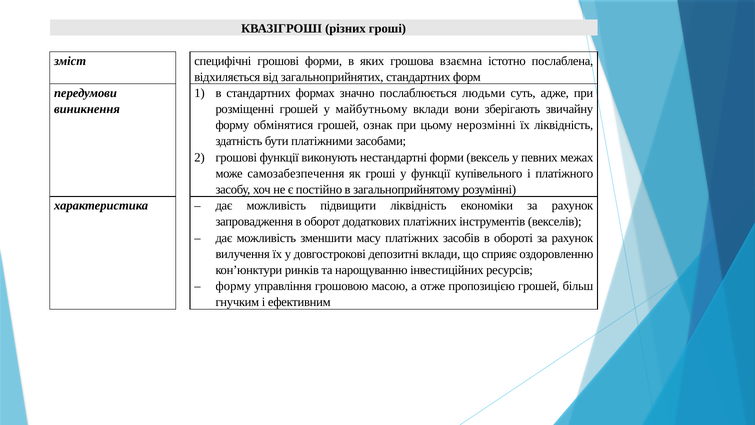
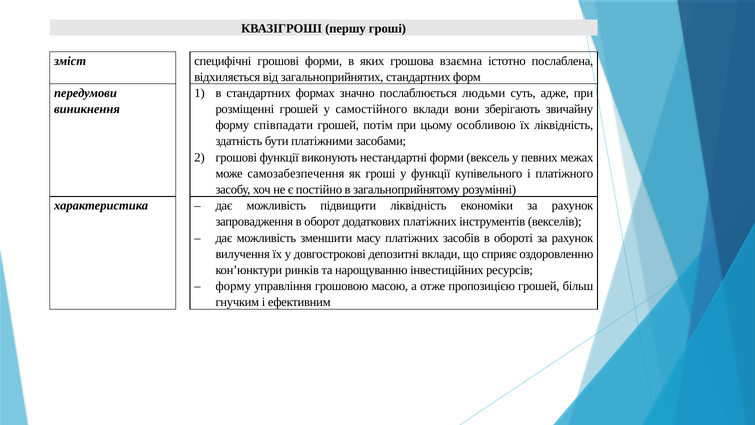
різних: різних -> першу
майбутньому: майбутньому -> самостійного
обмінятися: обмінятися -> співпадати
ознак: ознак -> потім
нерозмінні: нерозмінні -> особливою
